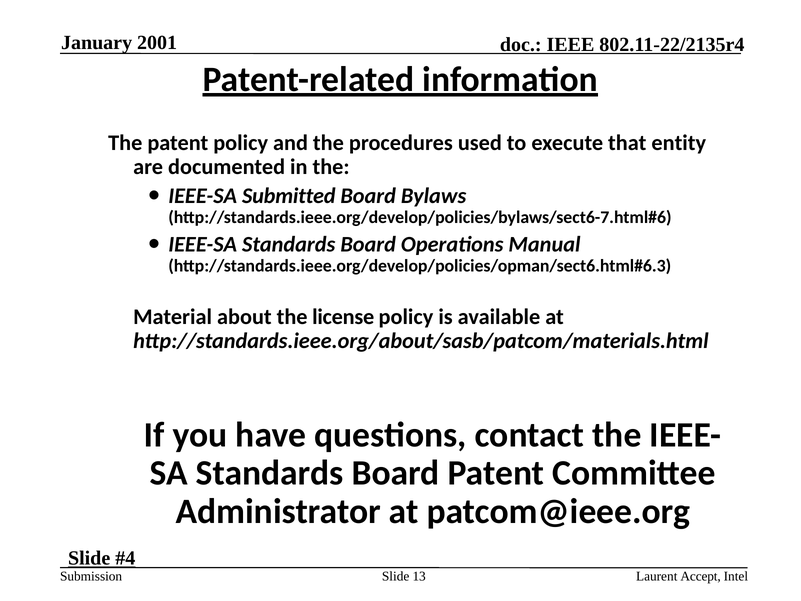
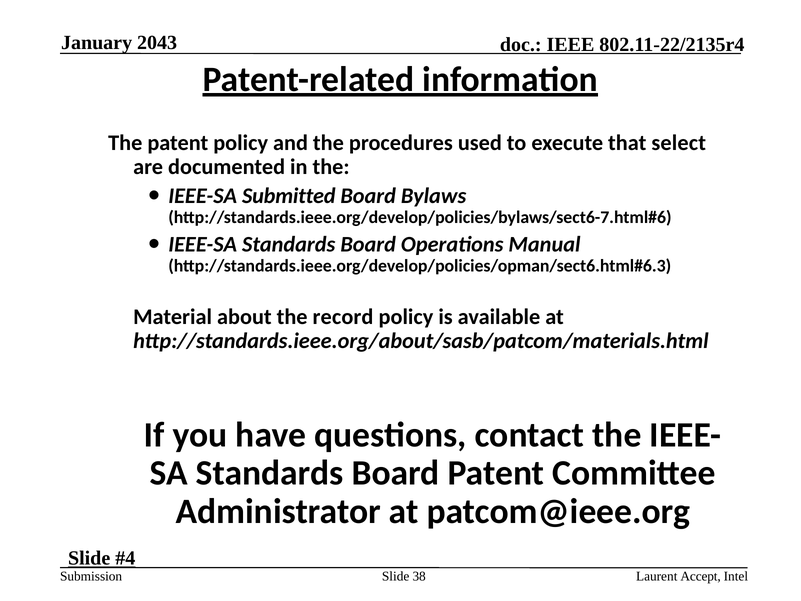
2001: 2001 -> 2043
entity: entity -> select
license: license -> record
13: 13 -> 38
